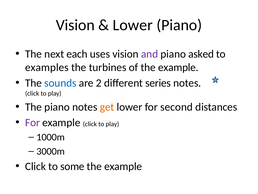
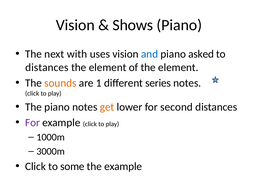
Lower at (133, 25): Lower -> Shows
each: each -> with
and colour: purple -> blue
examples at (47, 67): examples -> distances
turbines at (108, 67): turbines -> element
of the example: example -> element
sounds colour: blue -> orange
2: 2 -> 1
